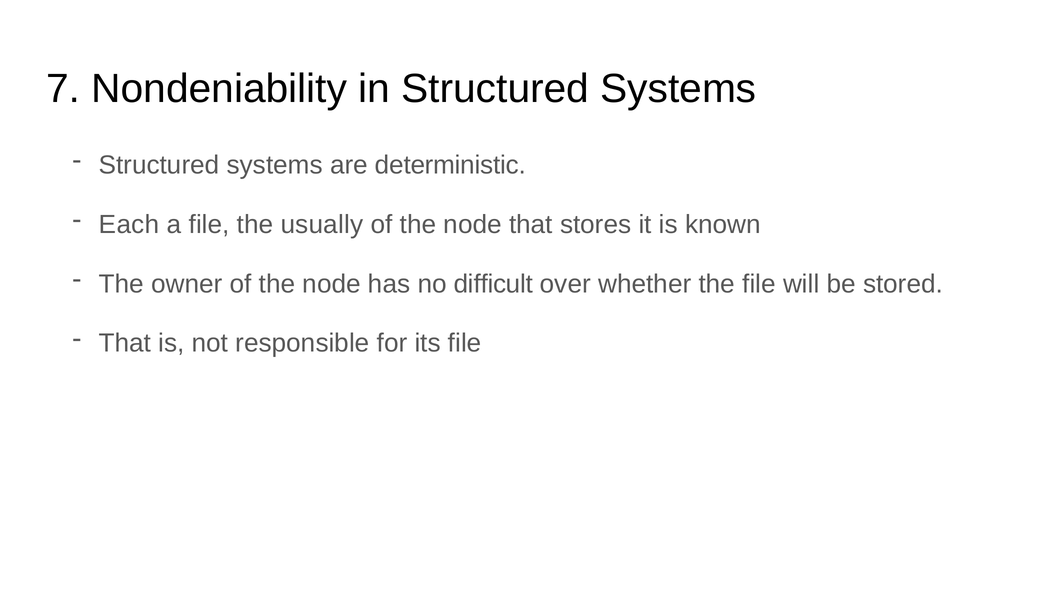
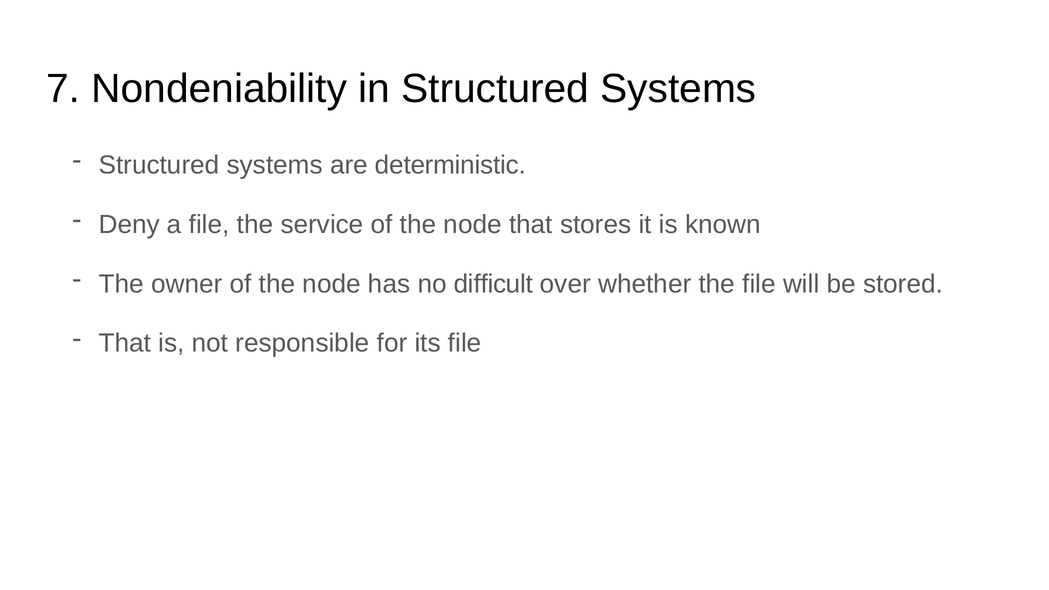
Each: Each -> Deny
usually: usually -> service
